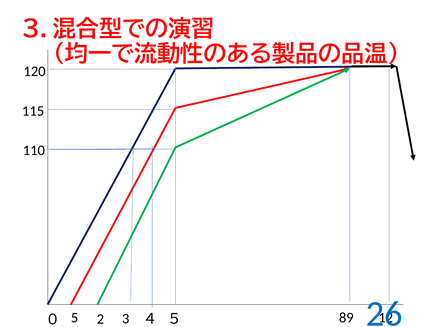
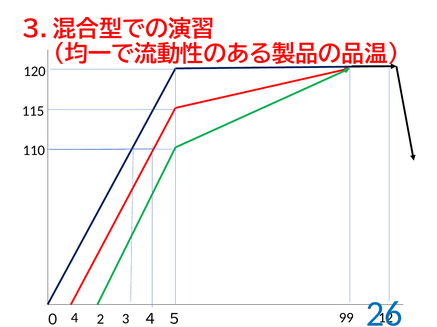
5: 5 -> 4
89: 89 -> 99
